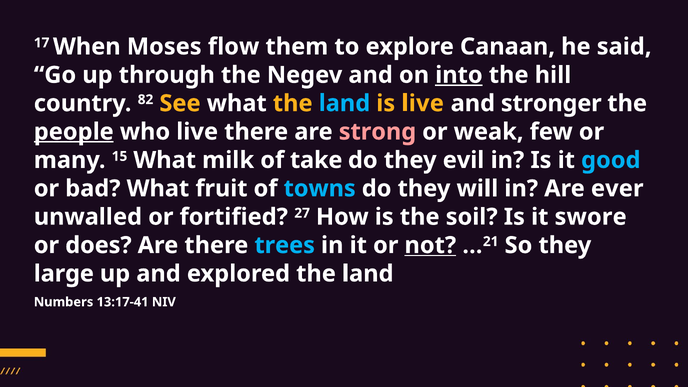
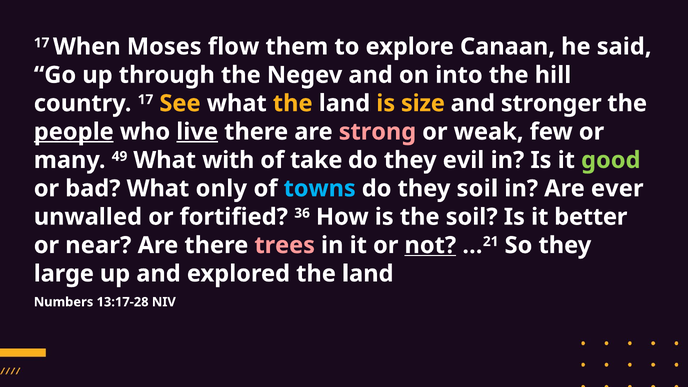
into underline: present -> none
country 82: 82 -> 17
land at (344, 103) colour: light blue -> white
is live: live -> size
live at (197, 132) underline: none -> present
15: 15 -> 49
milk: milk -> with
good colour: light blue -> light green
fruit: fruit -> only
they will: will -> soil
27: 27 -> 36
swore: swore -> better
does: does -> near
trees colour: light blue -> pink
13:17-41: 13:17-41 -> 13:17-28
